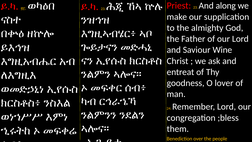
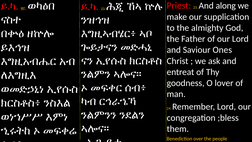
Wine: Wine -> Ones
